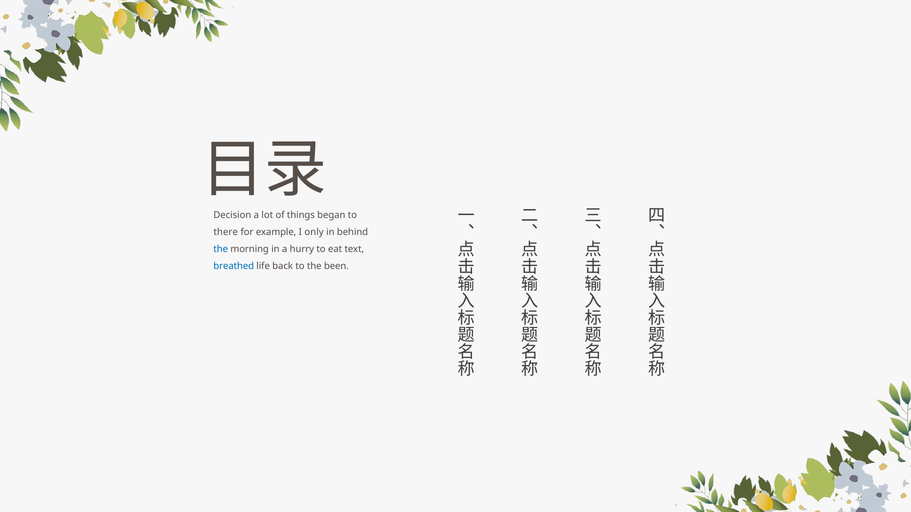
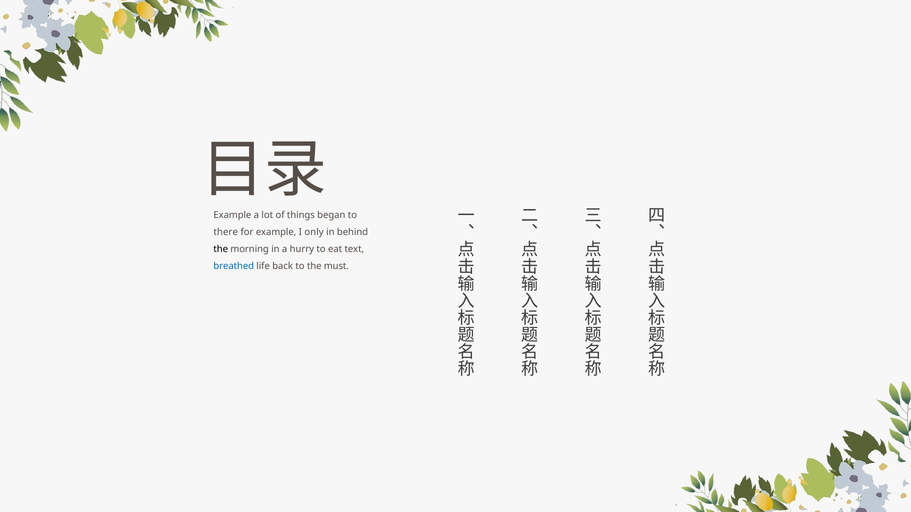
Decision at (232, 215): Decision -> Example
the at (221, 249) colour: blue -> black
been: been -> must
